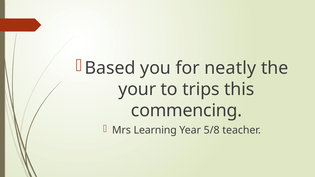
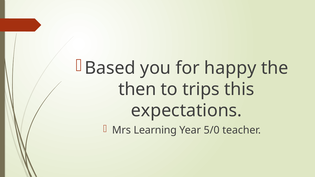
neatly: neatly -> happy
your: your -> then
commencing: commencing -> expectations
5/8: 5/8 -> 5/0
